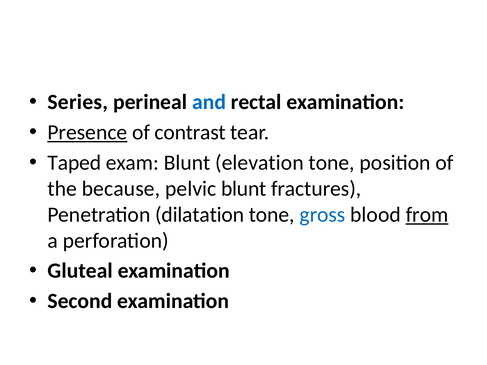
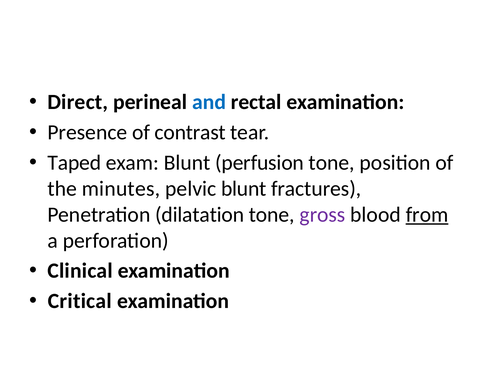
Series: Series -> Direct
Presence underline: present -> none
elevation: elevation -> perfusion
because: because -> minutes
gross colour: blue -> purple
Gluteal: Gluteal -> Clinical
Second: Second -> Critical
